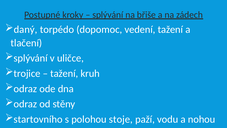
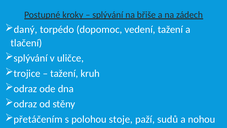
startovního: startovního -> přetáčením
vodu: vodu -> sudů
